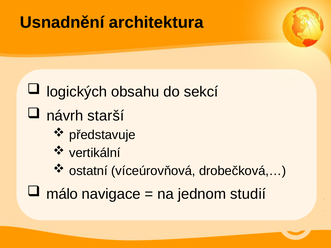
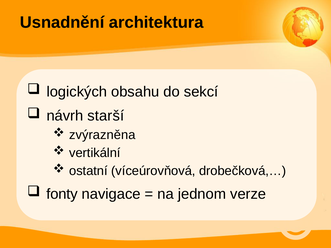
představuje: představuje -> zvýrazněna
málo: málo -> fonty
studií: studií -> verze
